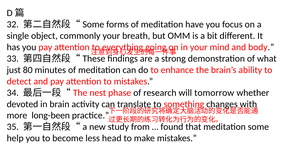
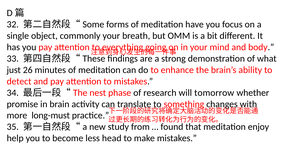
80: 80 -> 26
devoted: devoted -> promise
long-been: long-been -> long-must
some: some -> enjoy
